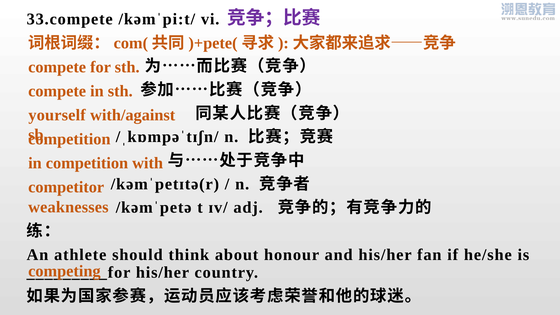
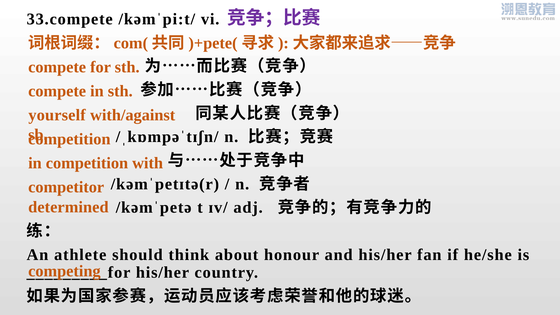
weaknesses: weaknesses -> determined
